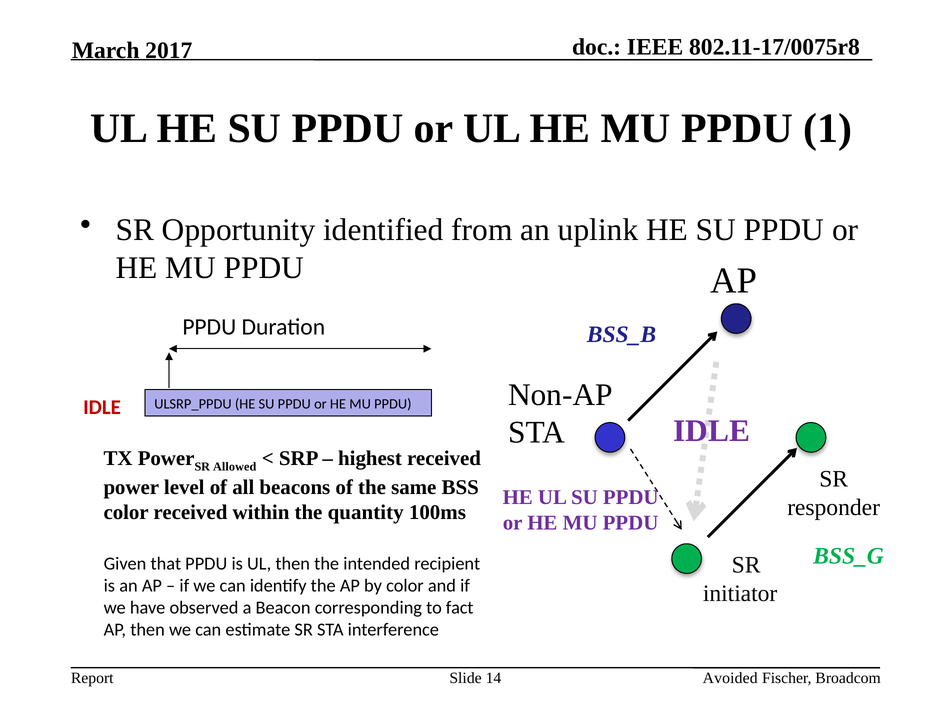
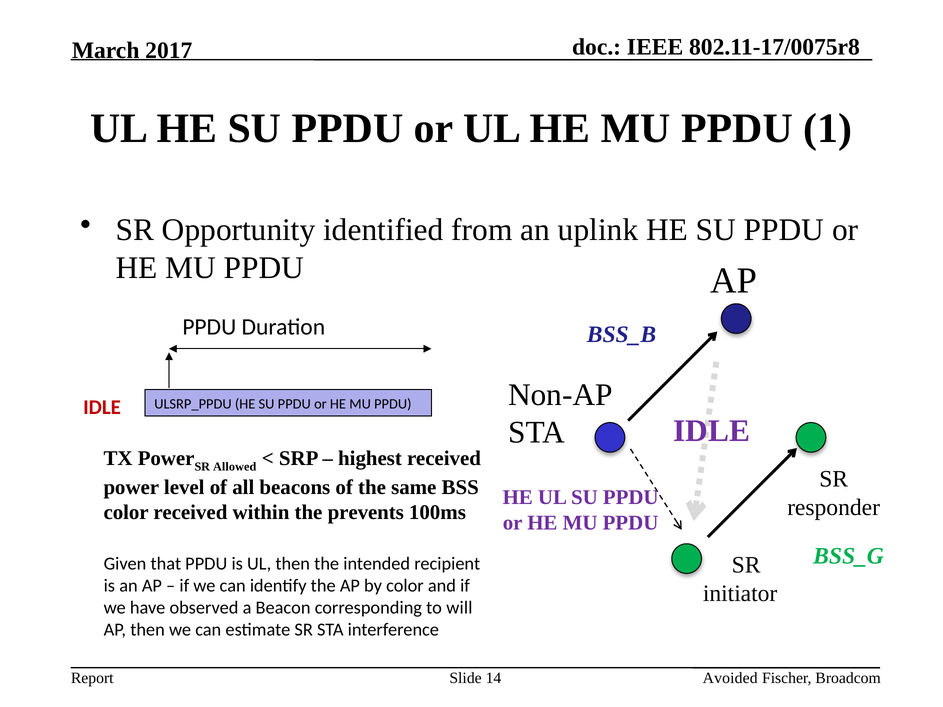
quantity: quantity -> prevents
fact: fact -> will
